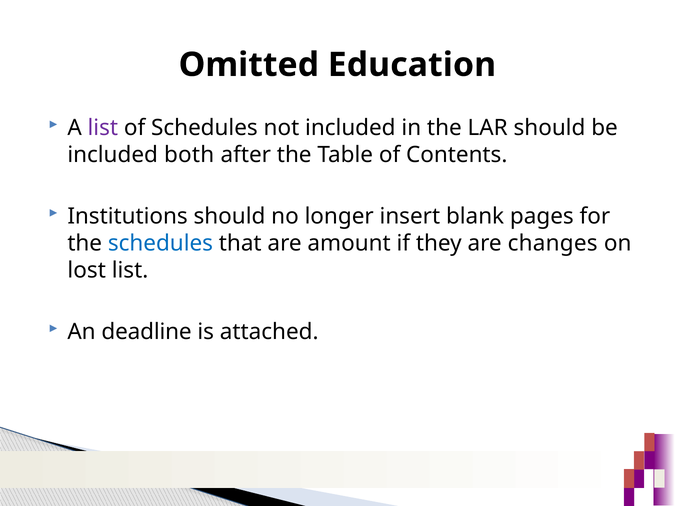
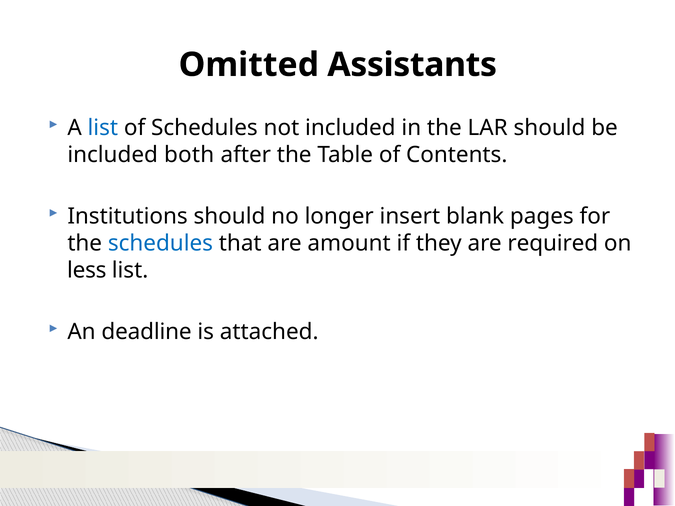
Education: Education -> Assistants
list at (103, 128) colour: purple -> blue
changes: changes -> required
lost: lost -> less
